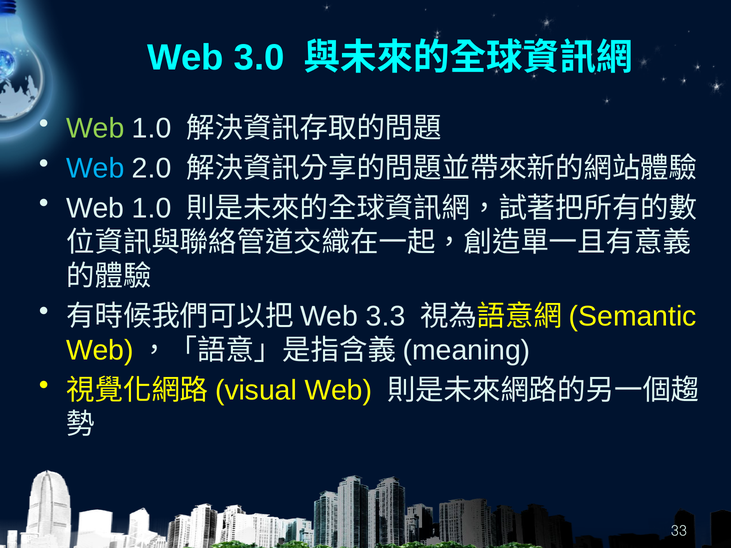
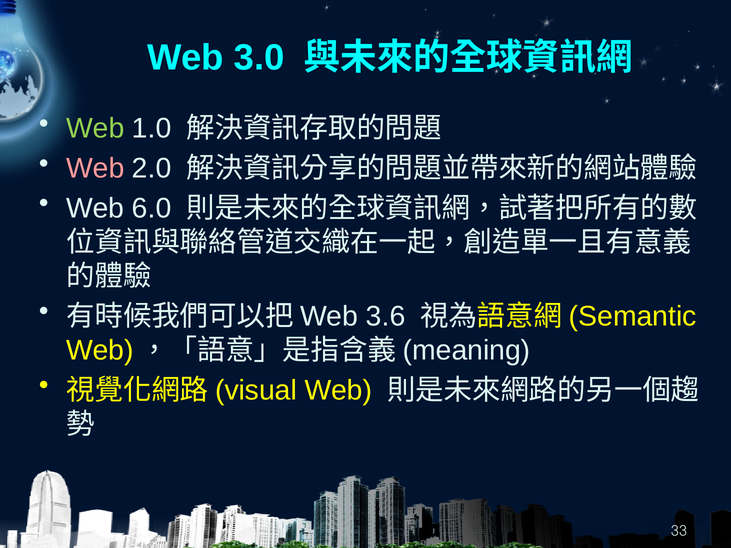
Web at (95, 168) colour: light blue -> pink
1.0 at (152, 208): 1.0 -> 6.0
3.3: 3.3 -> 3.6
